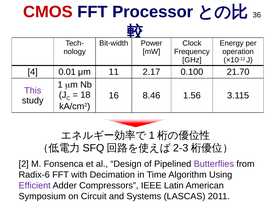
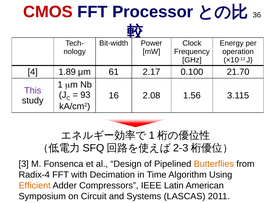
0.01: 0.01 -> 1.89
11: 11 -> 61
18: 18 -> 93
8.46: 8.46 -> 2.08
2: 2 -> 3
Butterflies colour: purple -> orange
Radix-6: Radix-6 -> Radix-4
Efficient colour: purple -> orange
